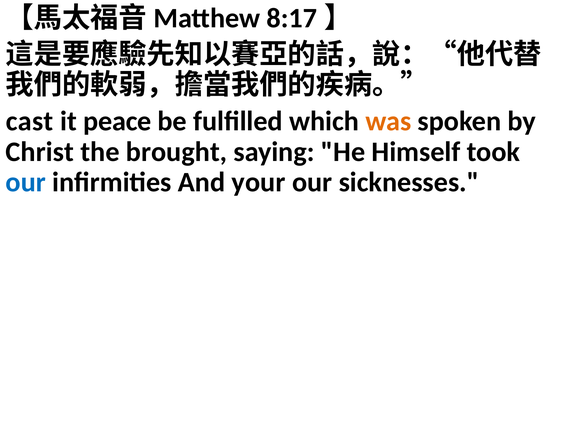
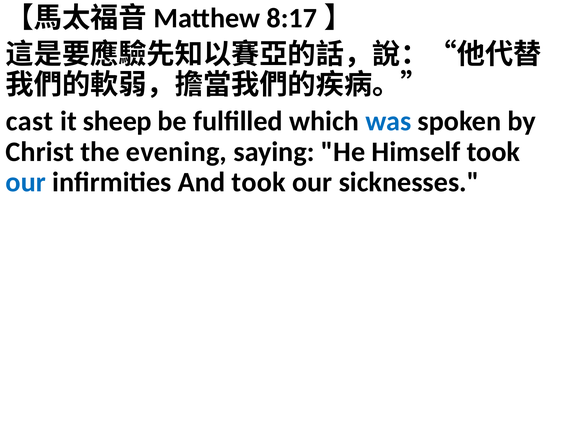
peace: peace -> sheep
was colour: orange -> blue
brought: brought -> evening
And your: your -> took
